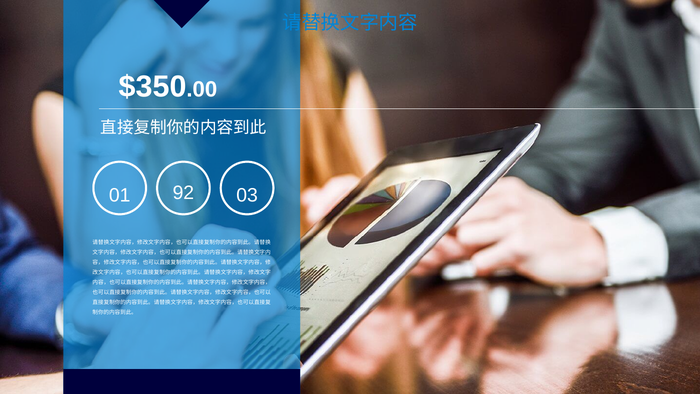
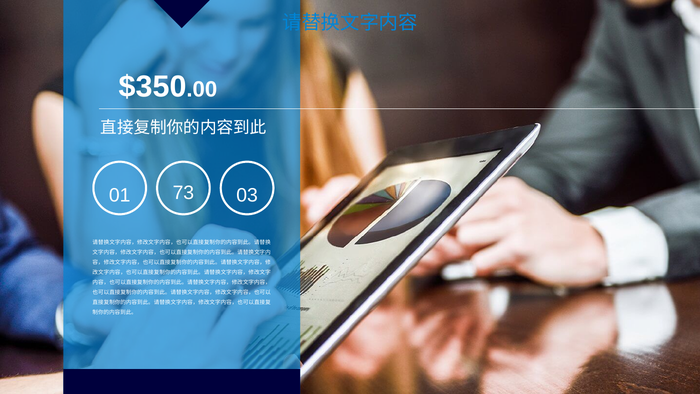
92: 92 -> 73
